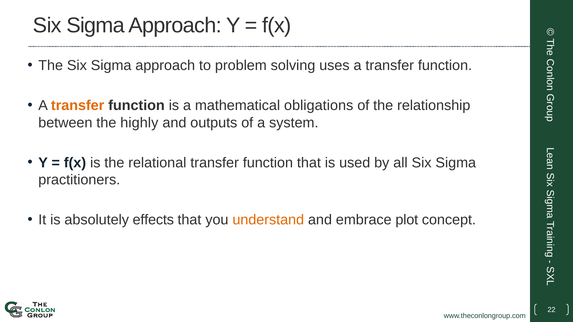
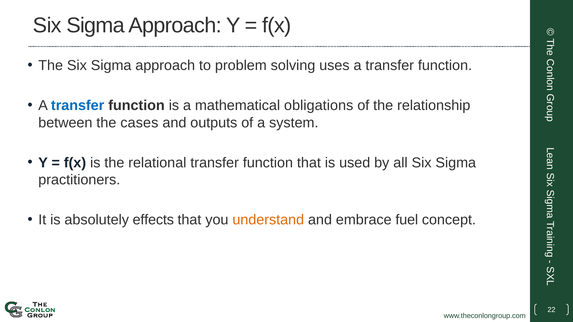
transfer at (78, 106) colour: orange -> blue
highly: highly -> cases
plot: plot -> fuel
